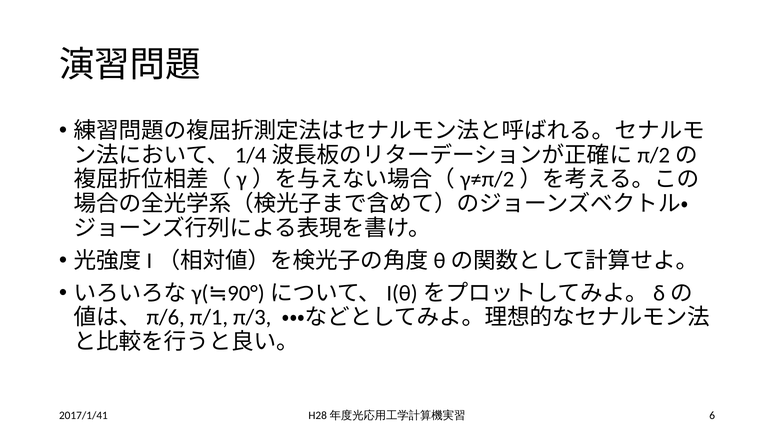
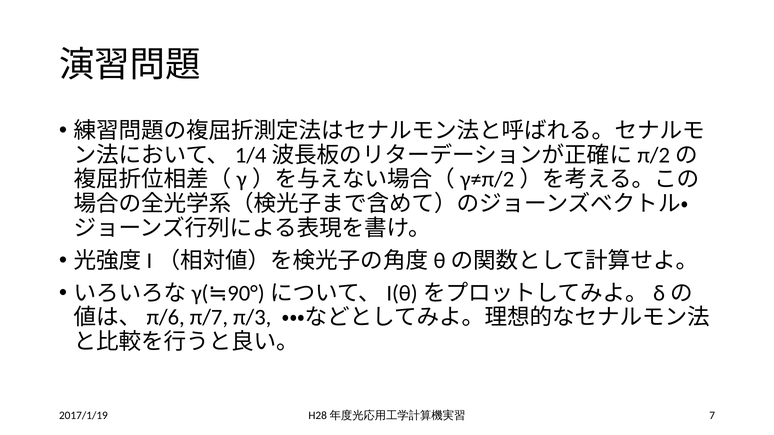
π/1: π/1 -> π/7
2017/1/41: 2017/1/41 -> 2017/1/19
6: 6 -> 7
